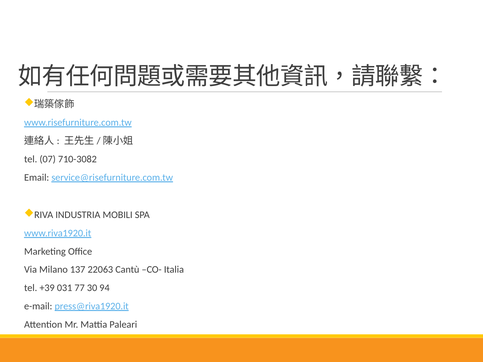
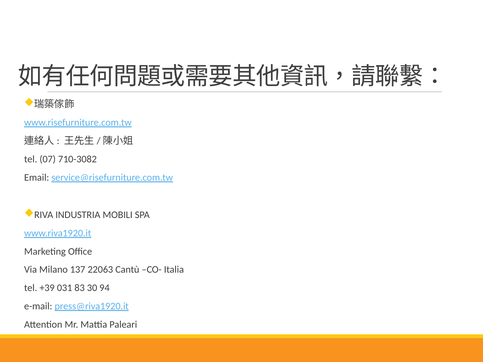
77: 77 -> 83
